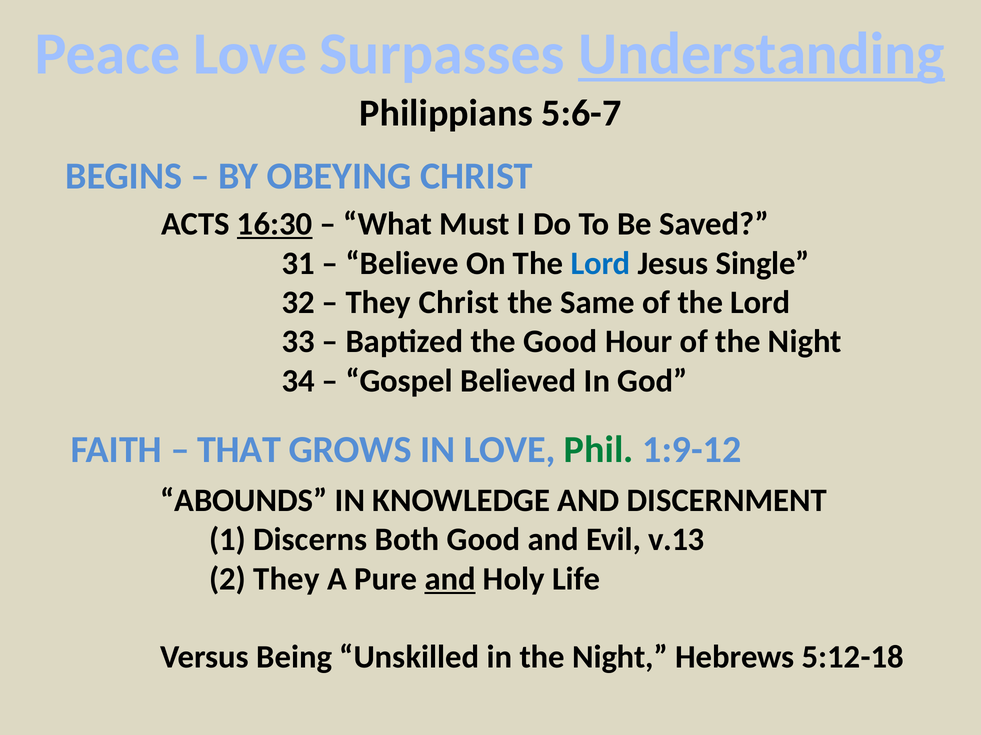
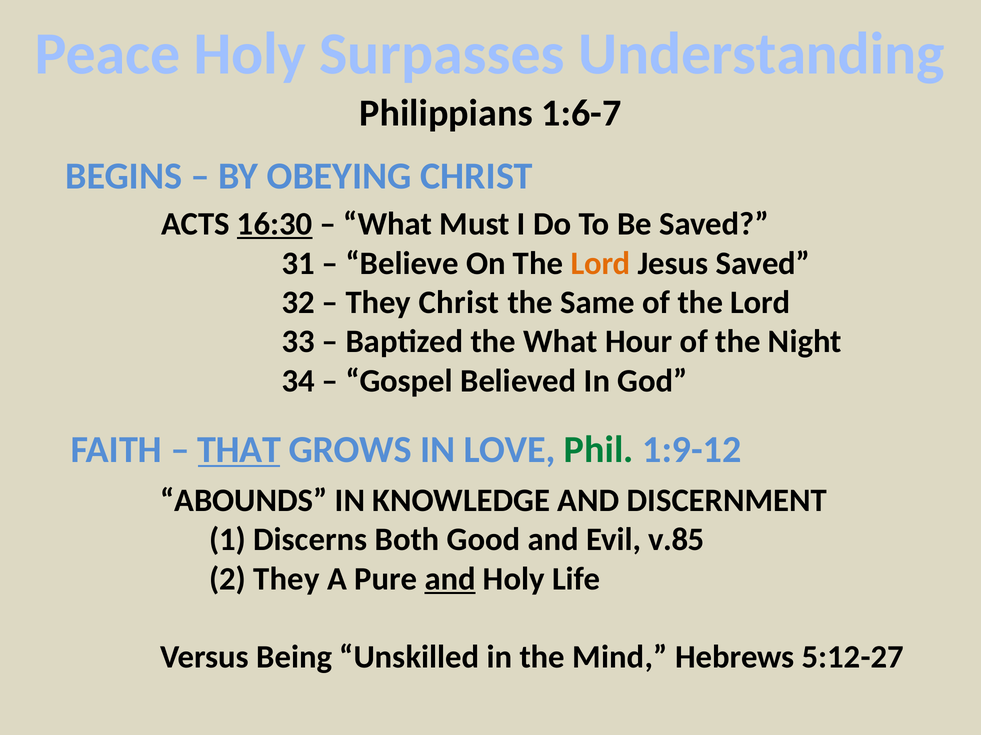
Peace Love: Love -> Holy
Understanding underline: present -> none
5:6-7: 5:6-7 -> 1:6-7
Lord at (601, 263) colour: blue -> orange
Jesus Single: Single -> Saved
the Good: Good -> What
THAT underline: none -> present
v.13: v.13 -> v.85
in the Night: Night -> Mind
5:12-18: 5:12-18 -> 5:12-27
